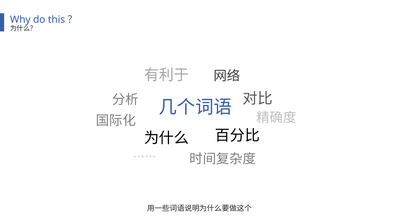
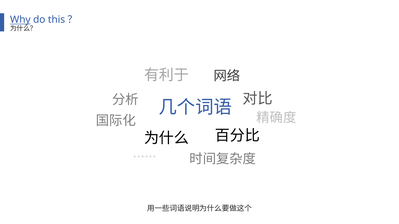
Why underline: none -> present
